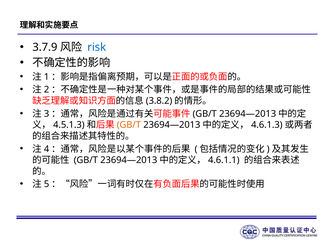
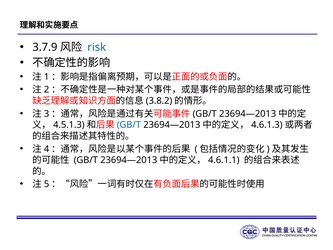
GB/T at (129, 125) colour: orange -> blue
